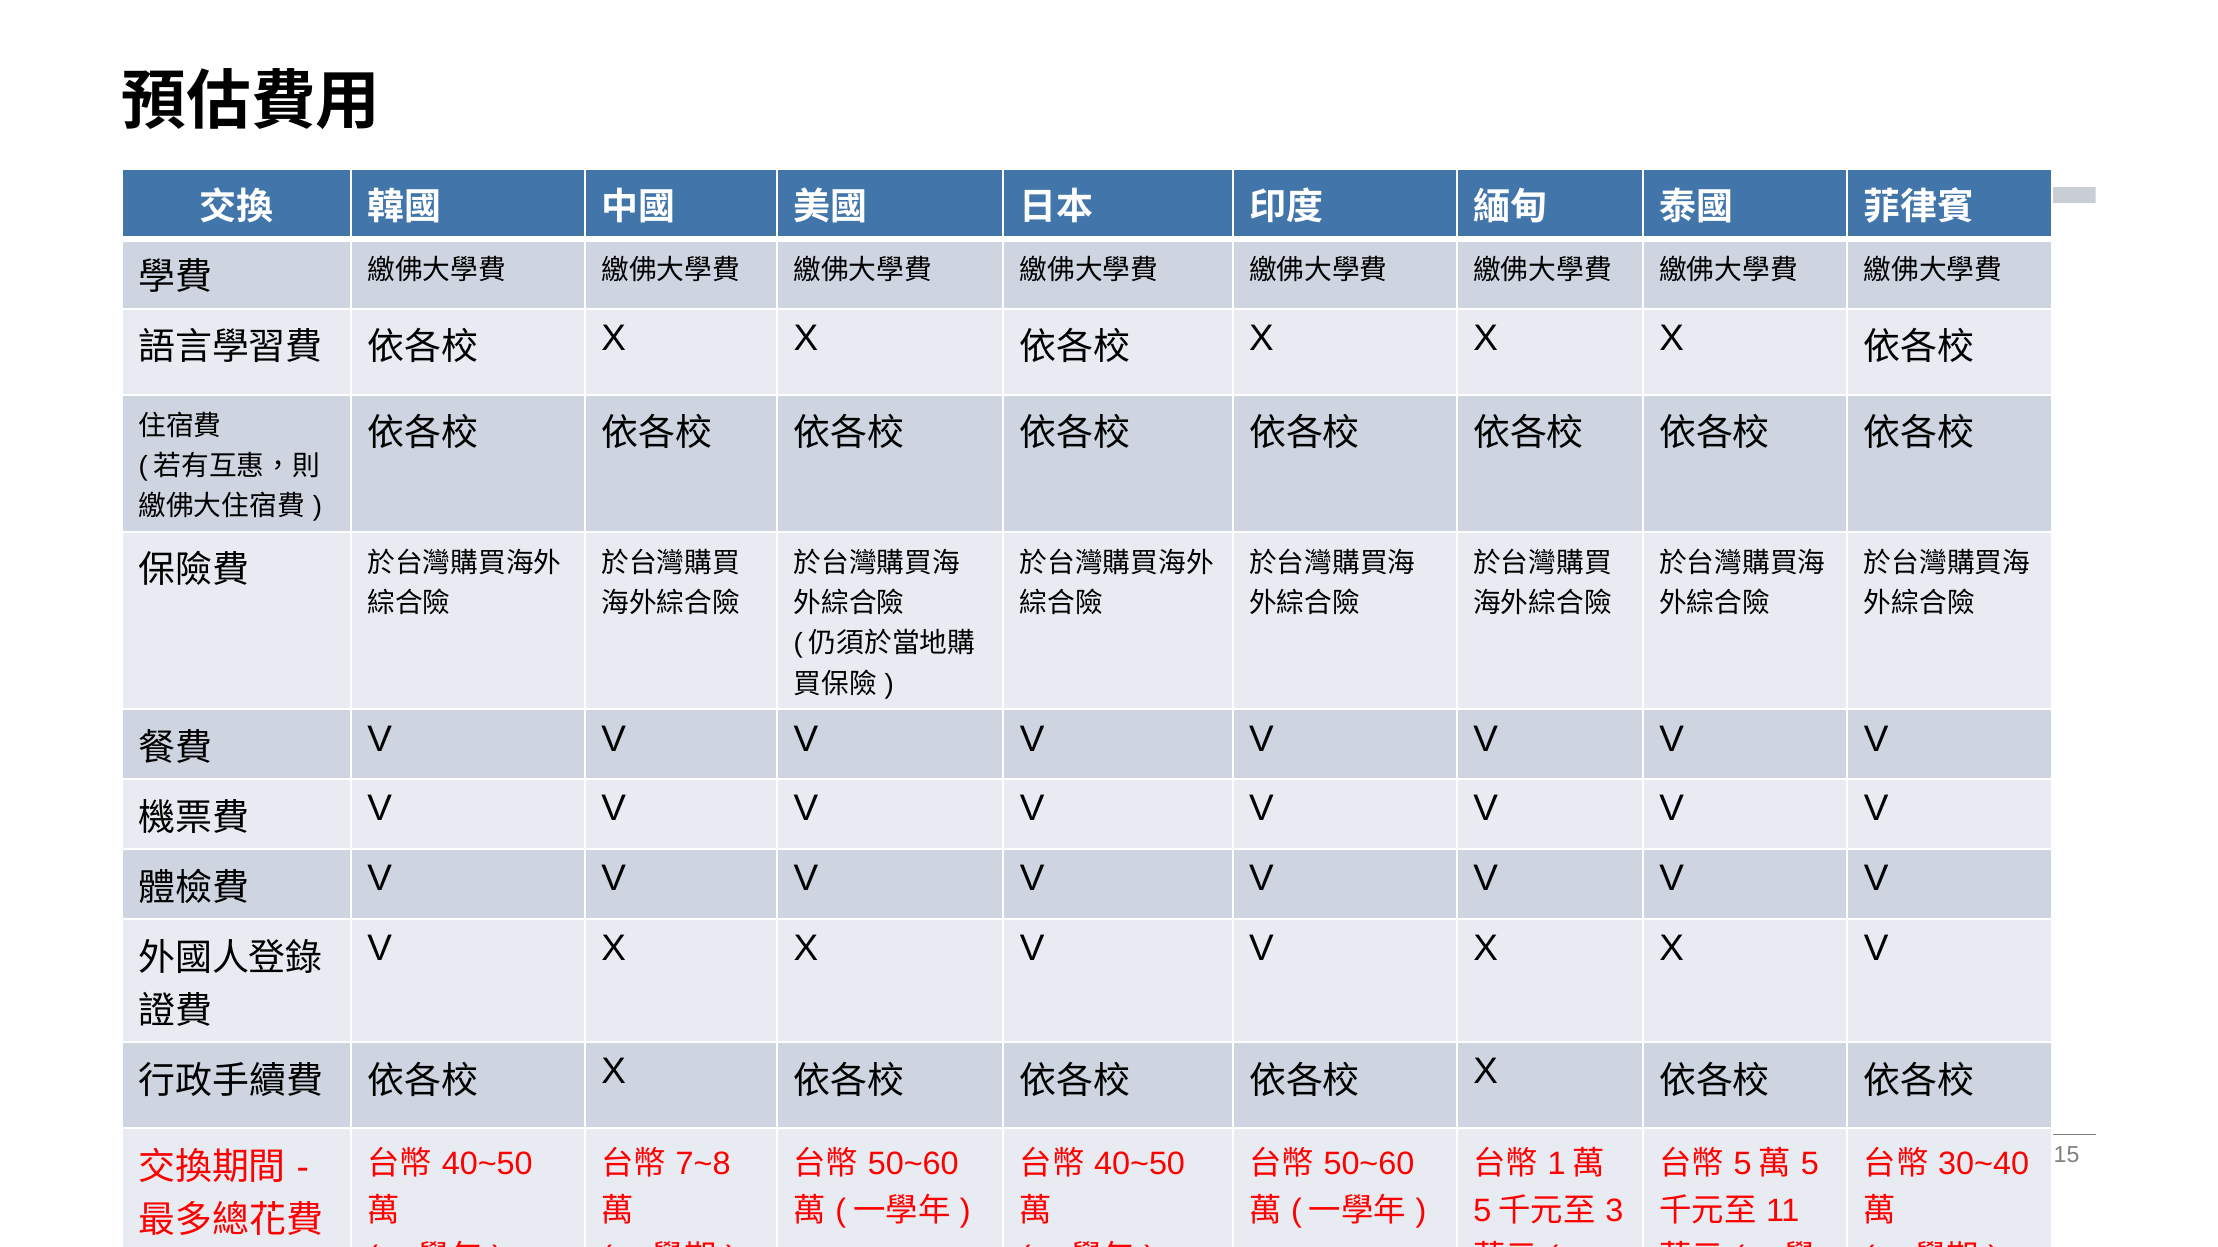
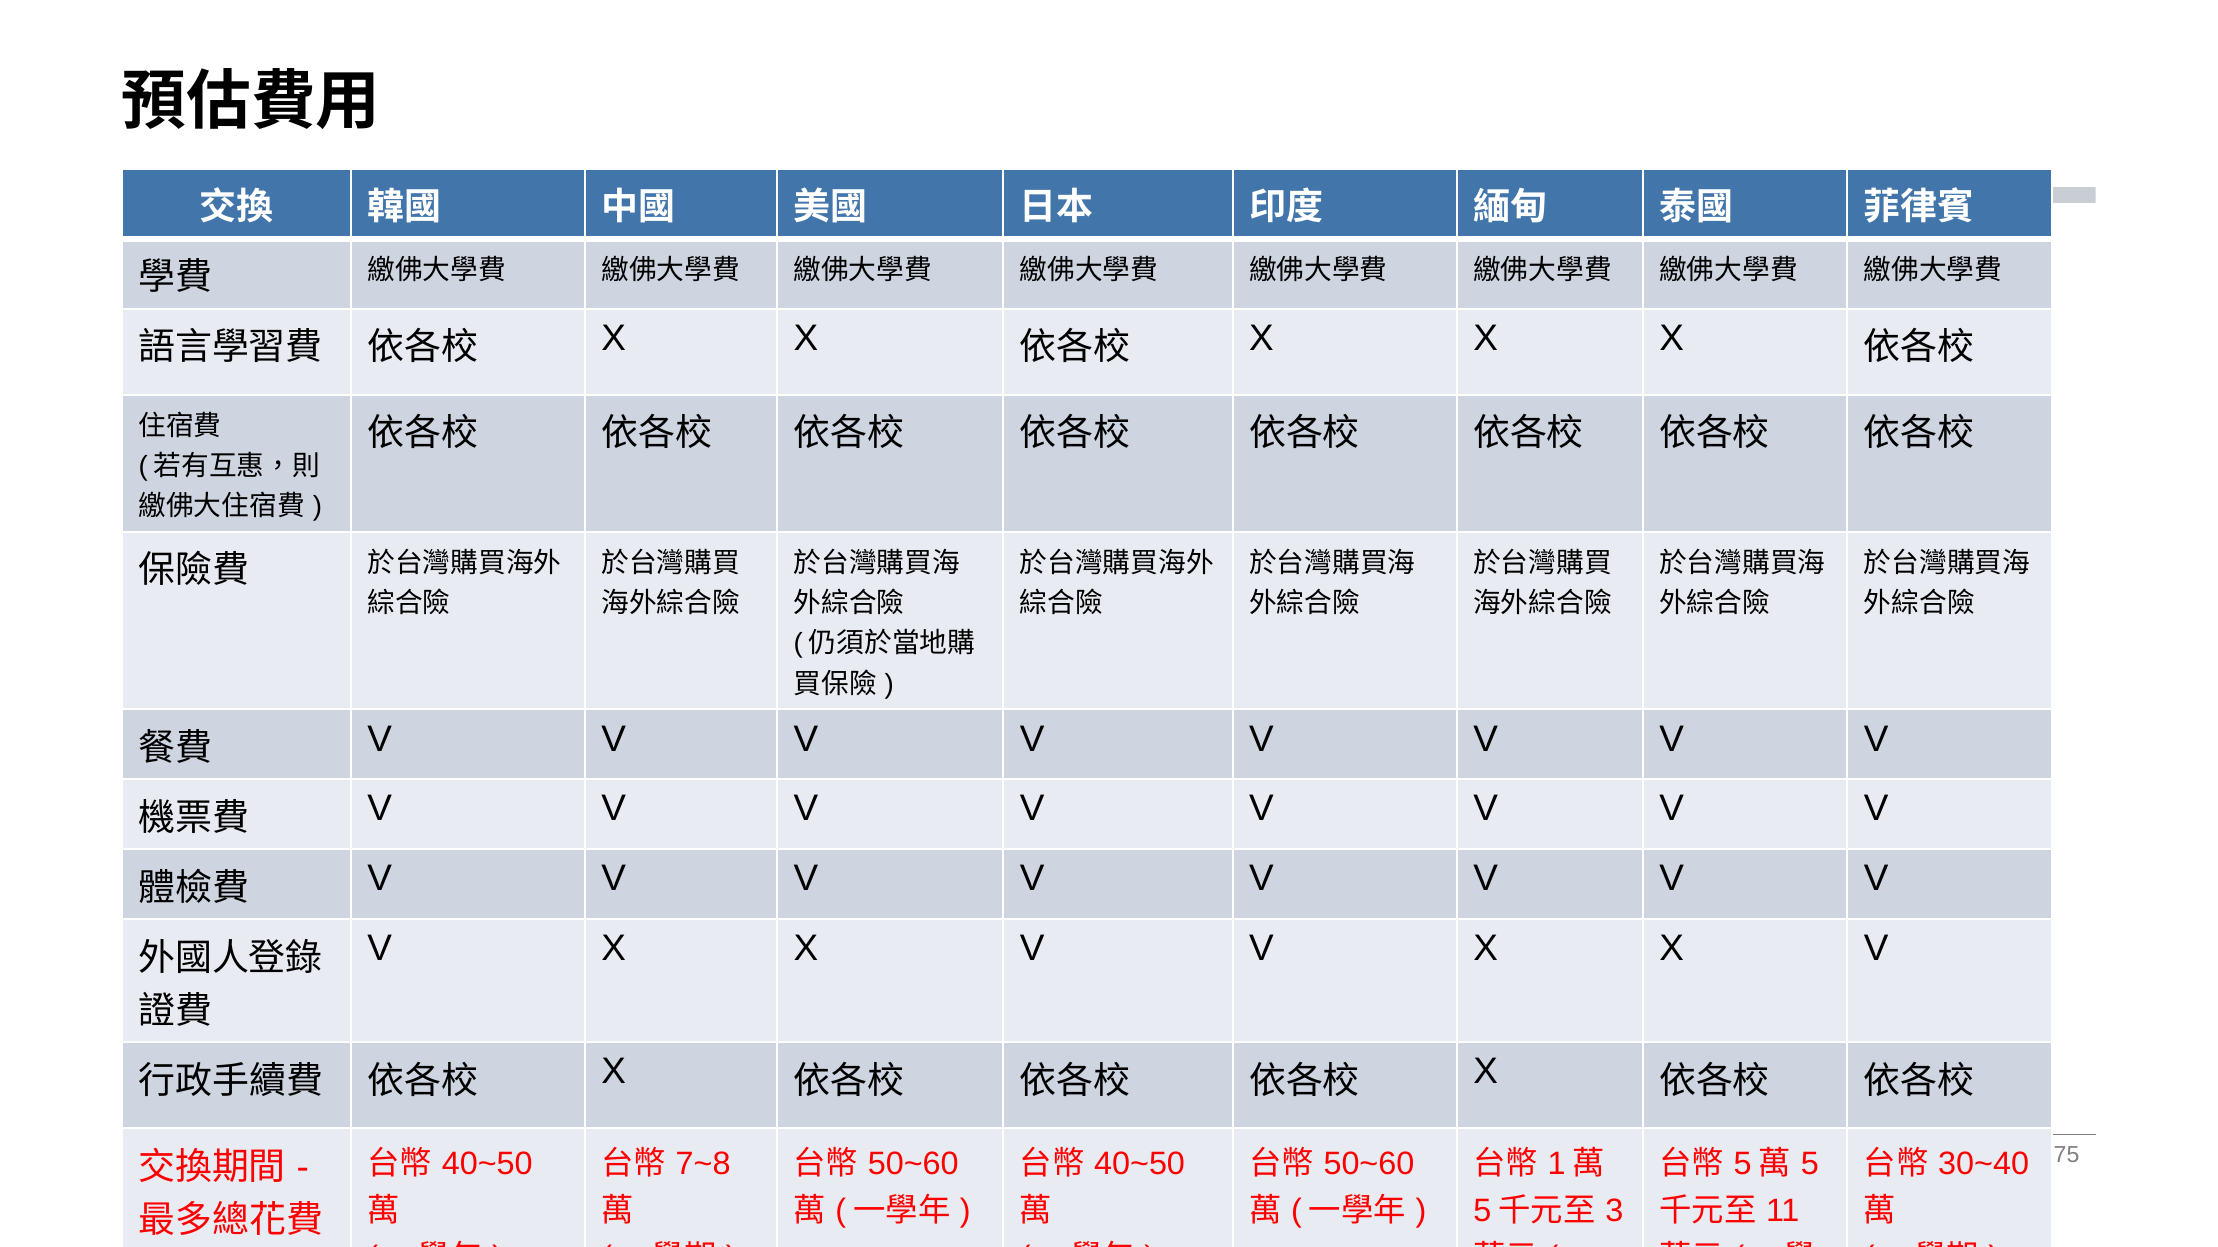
15: 15 -> 75
